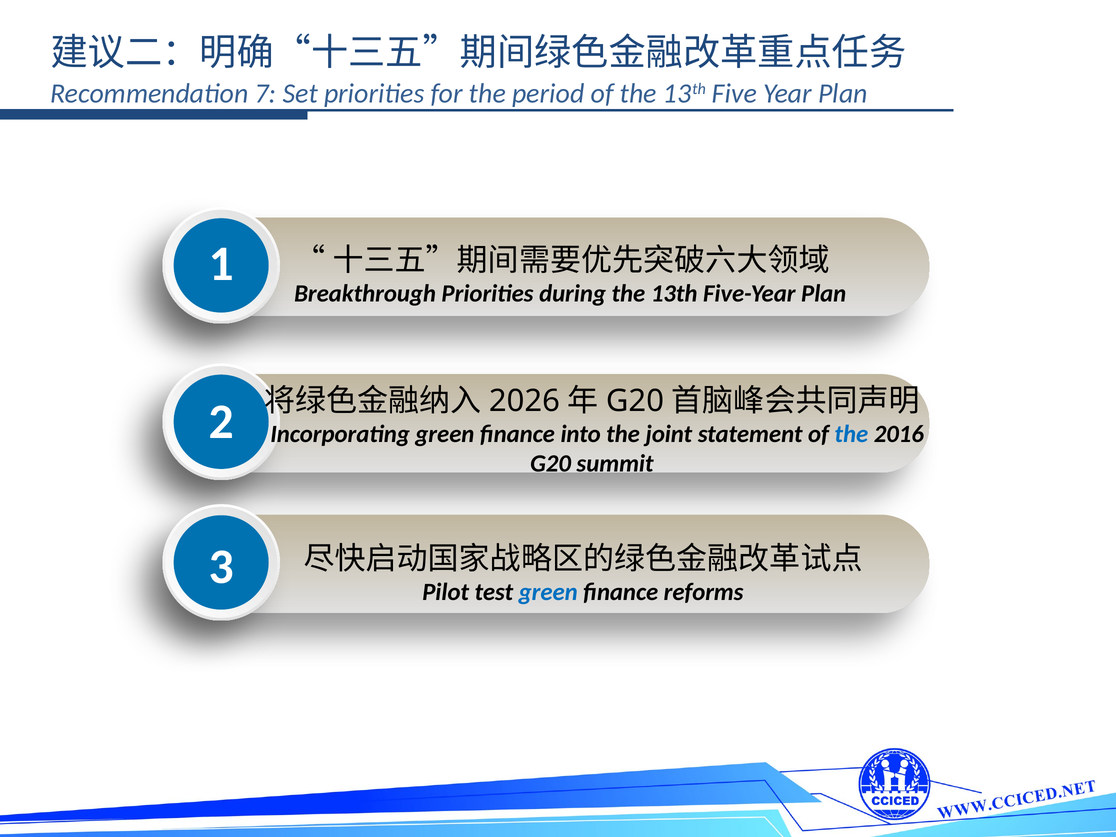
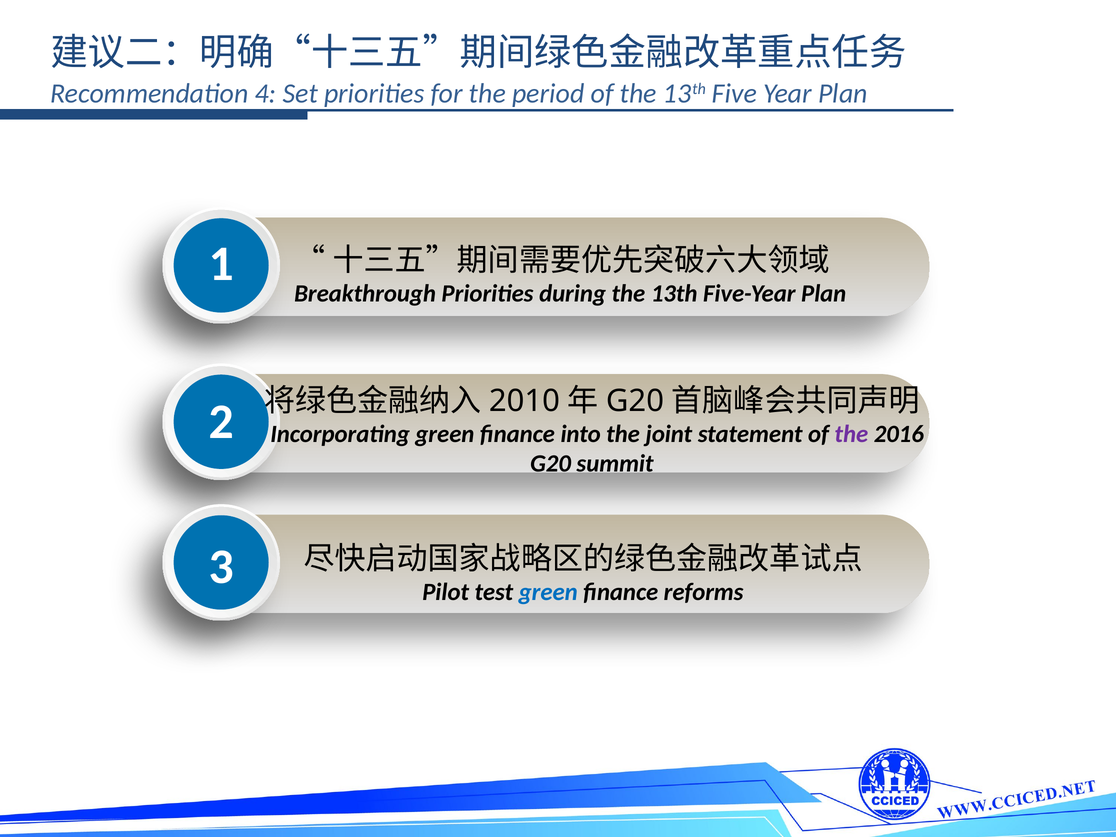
7: 7 -> 4
2026: 2026 -> 2010
the at (851, 434) colour: blue -> purple
